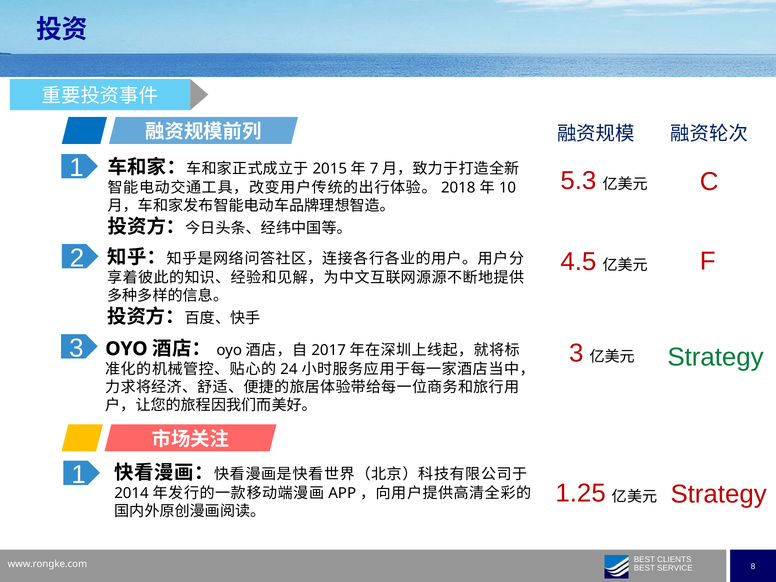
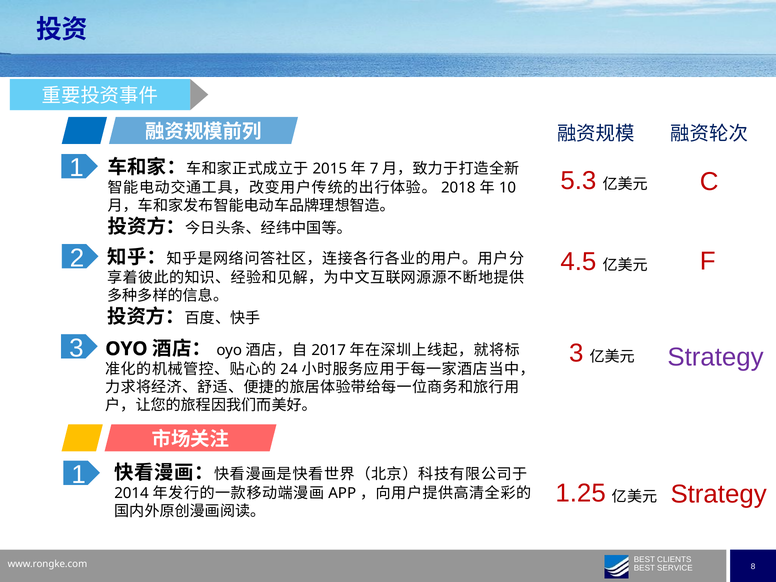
Strategy at (716, 357) colour: green -> purple
